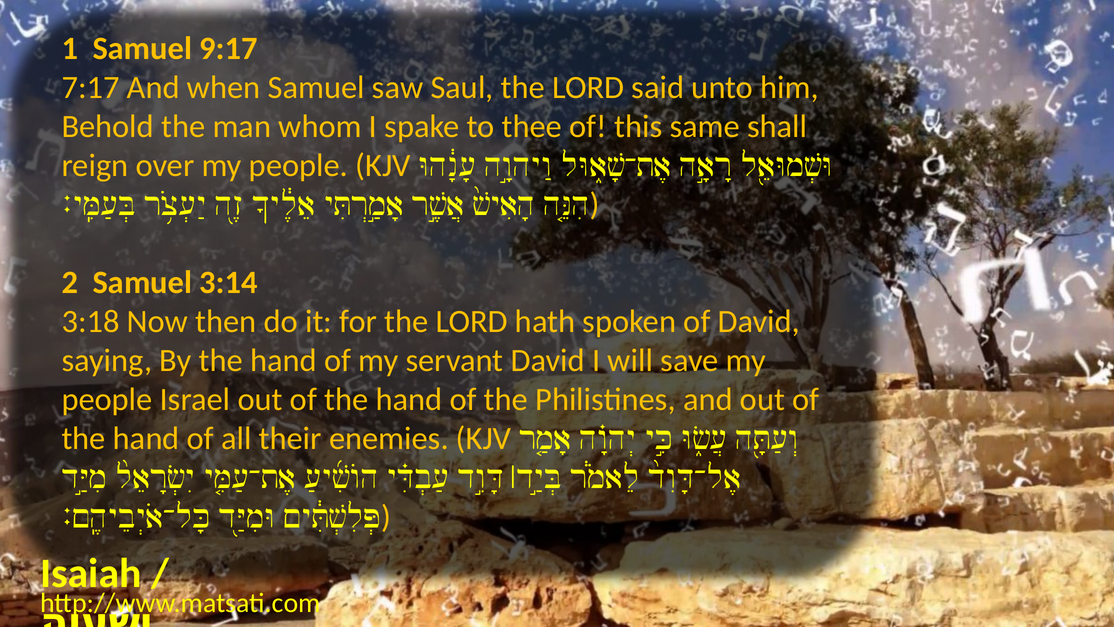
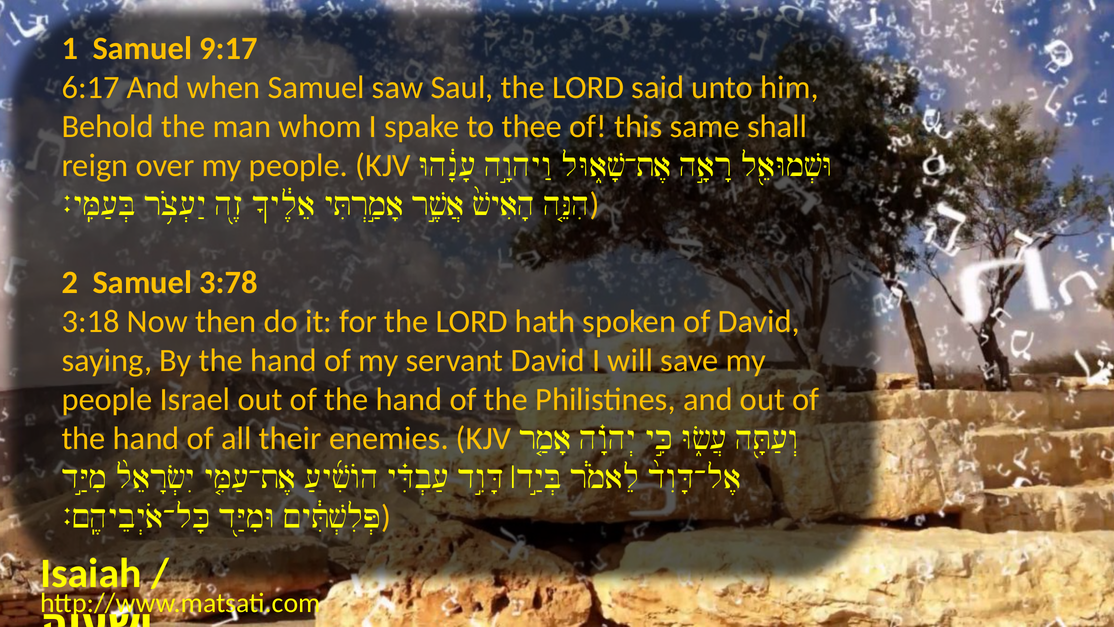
7:17: 7:17 -> 6:17
3:14: 3:14 -> 3:78
